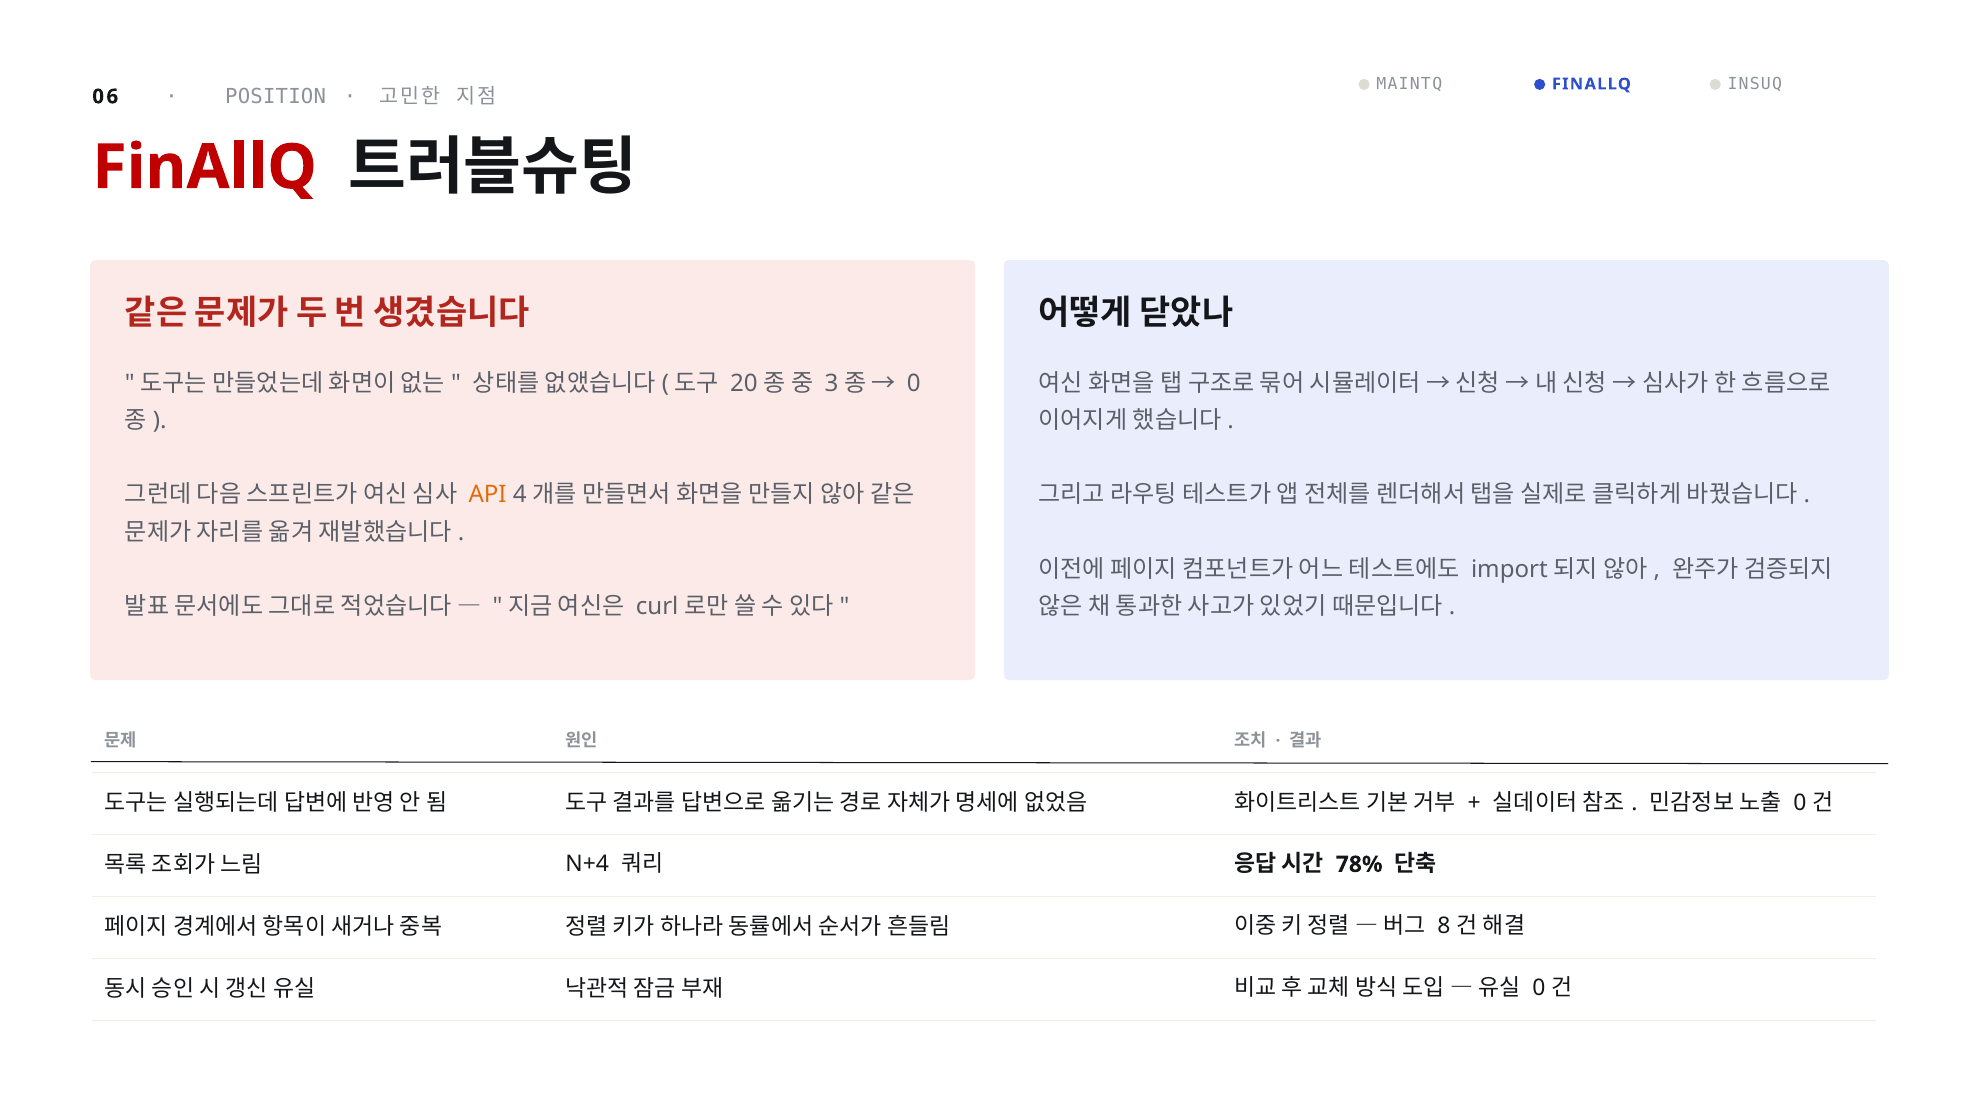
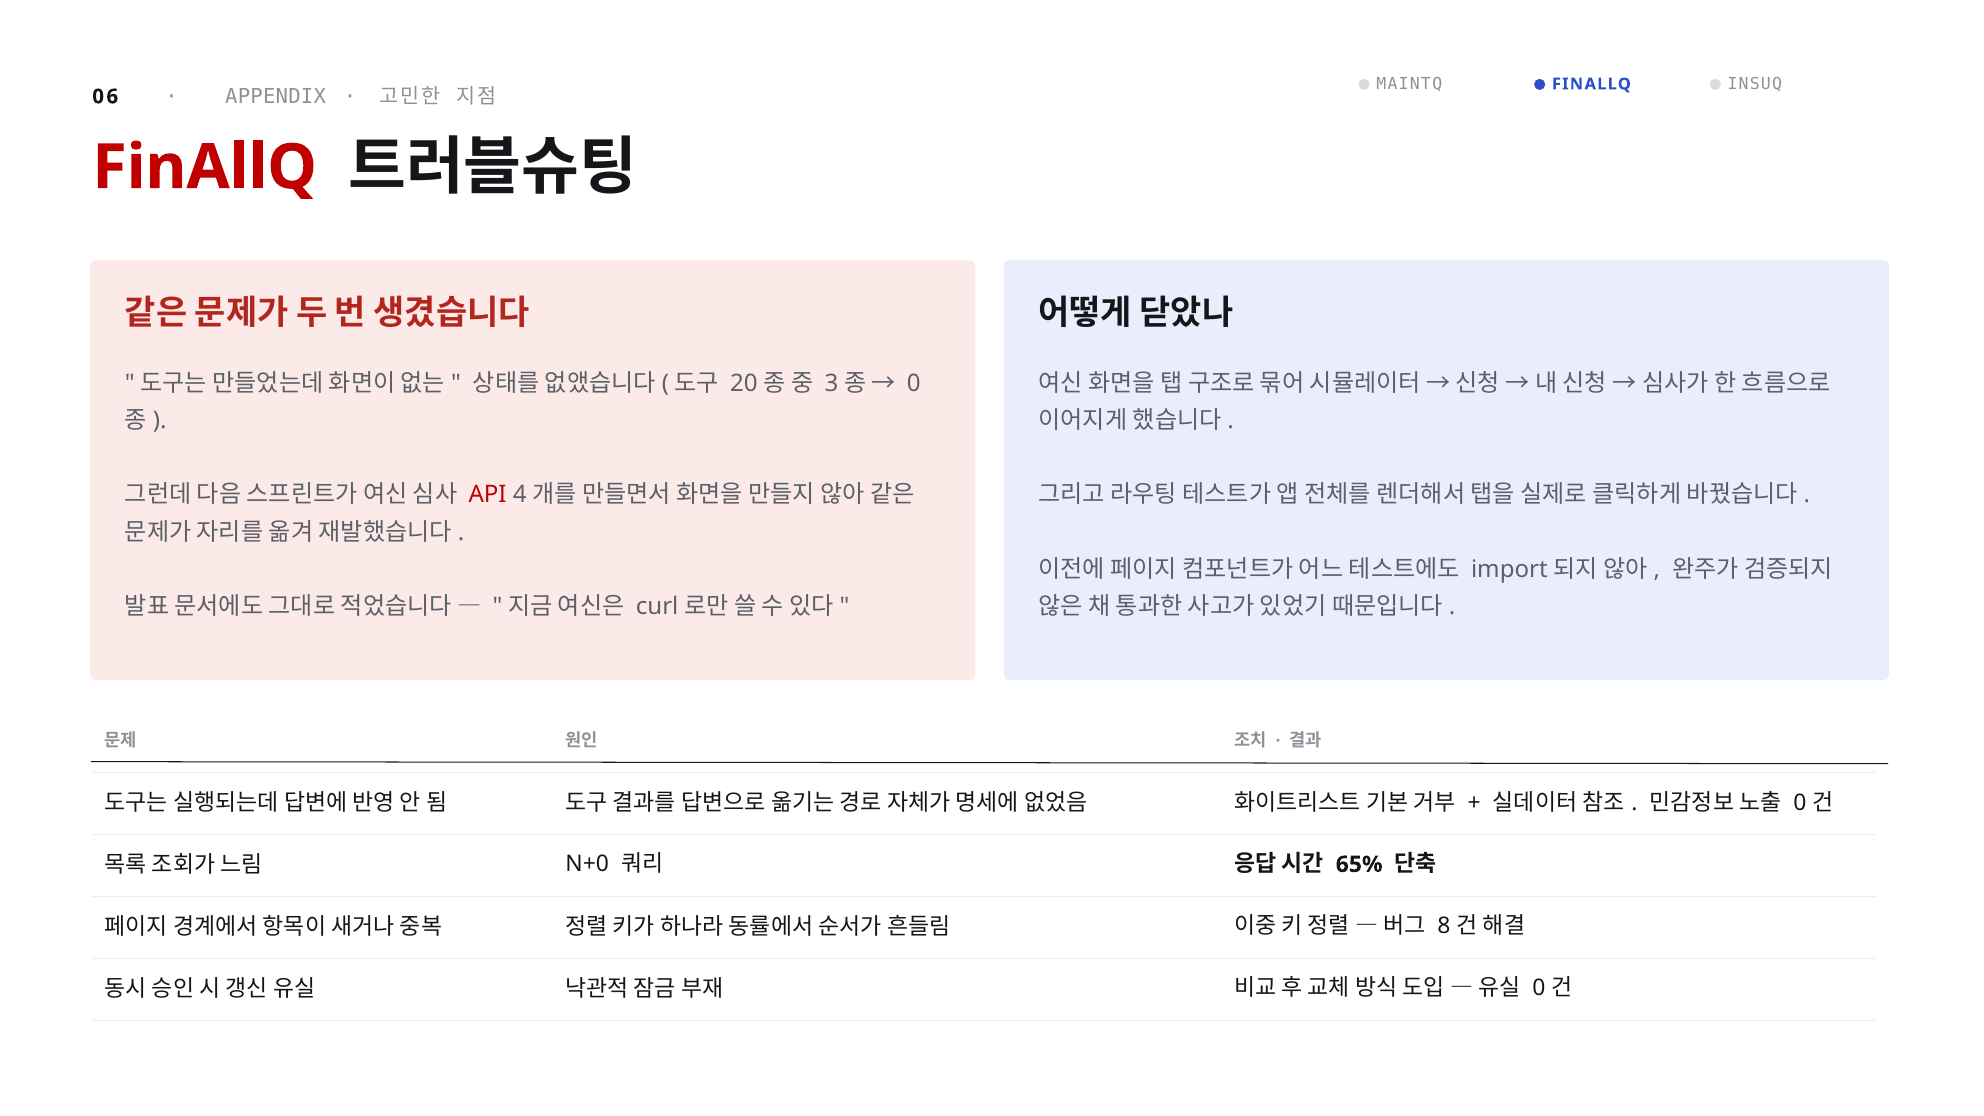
POSITION: POSITION -> APPENDIX
API colour: orange -> red
N+4: N+4 -> N+0
78%: 78% -> 65%
